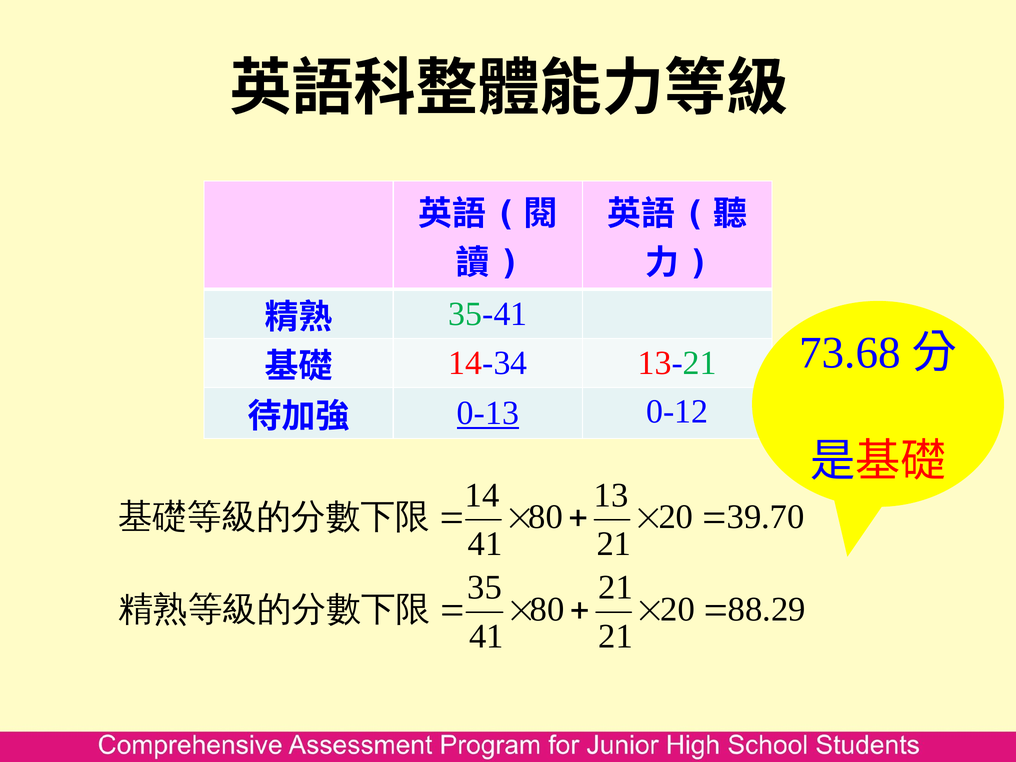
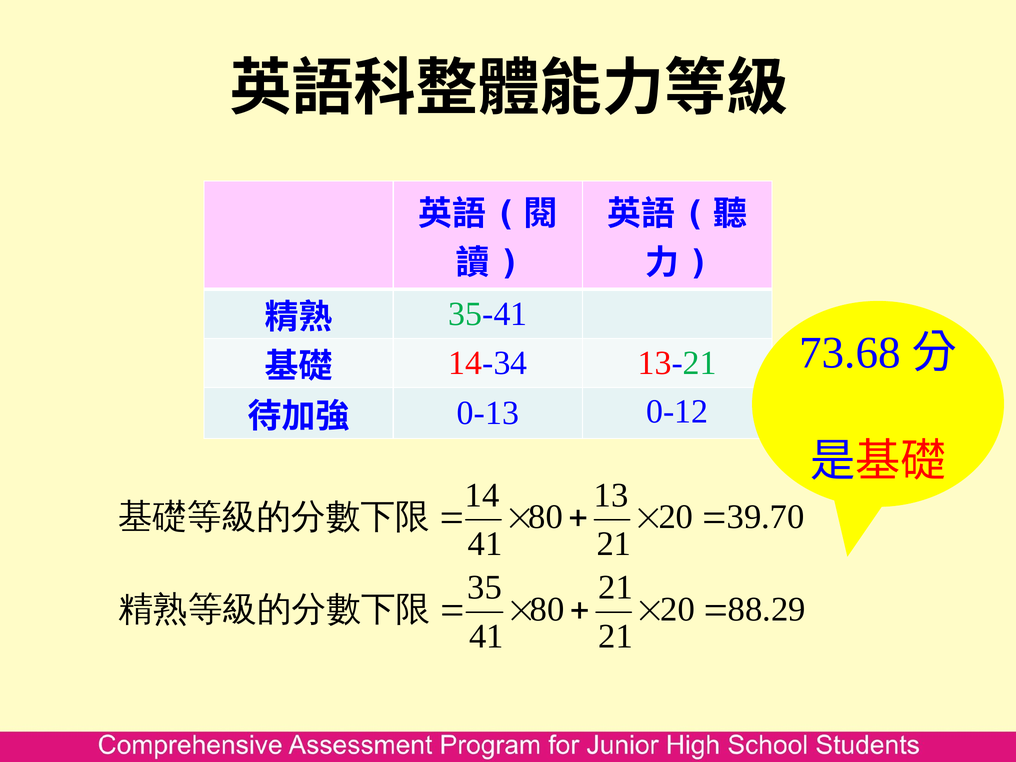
0-13 underline: present -> none
